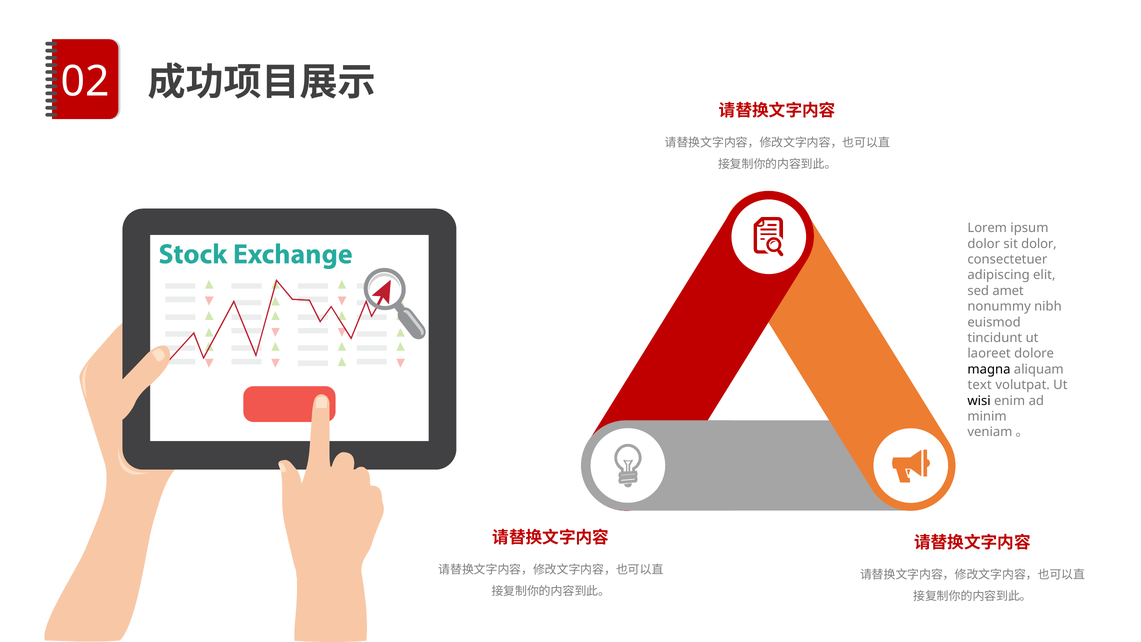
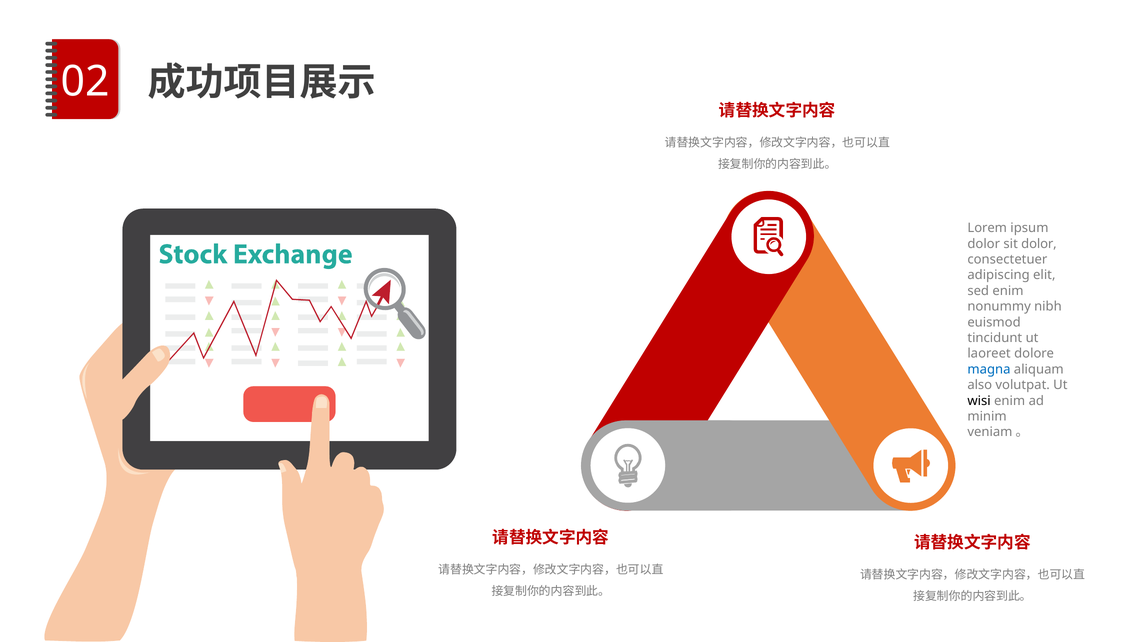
sed amet: amet -> enim
magna colour: black -> blue
text: text -> also
